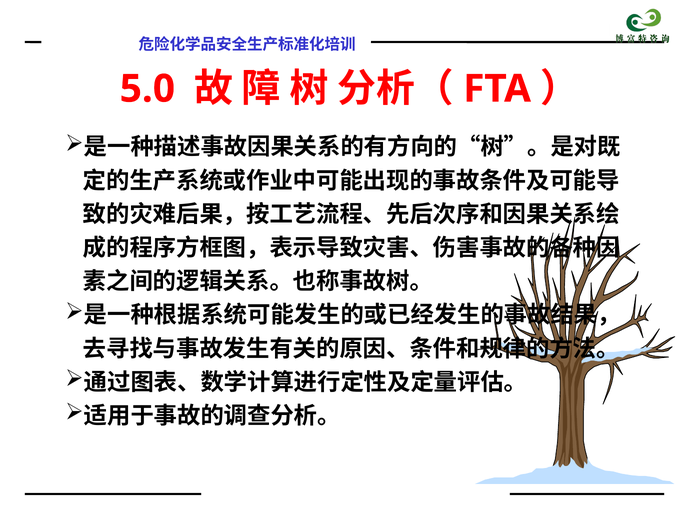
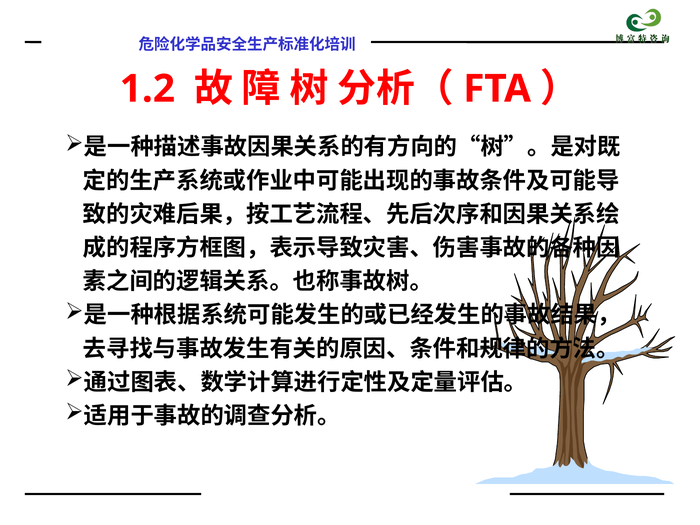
5.0: 5.0 -> 1.2
